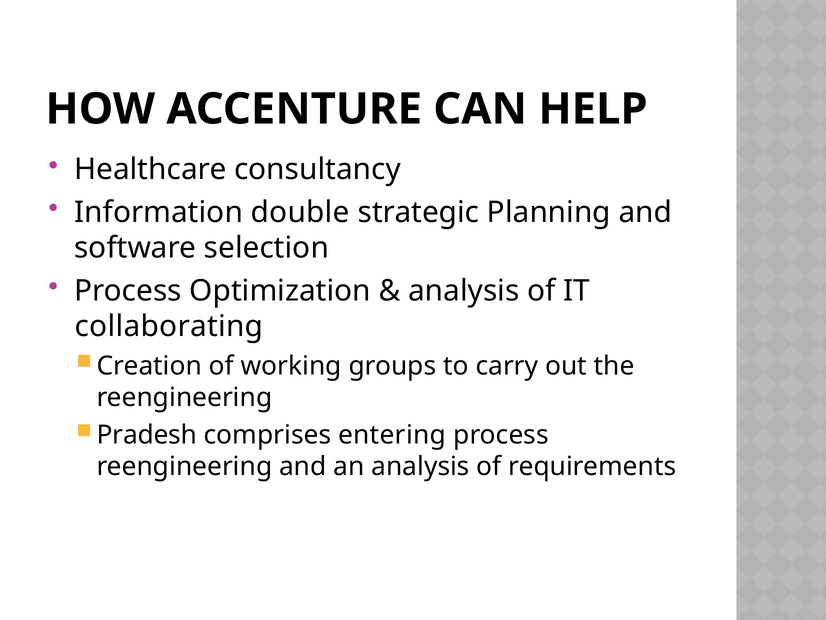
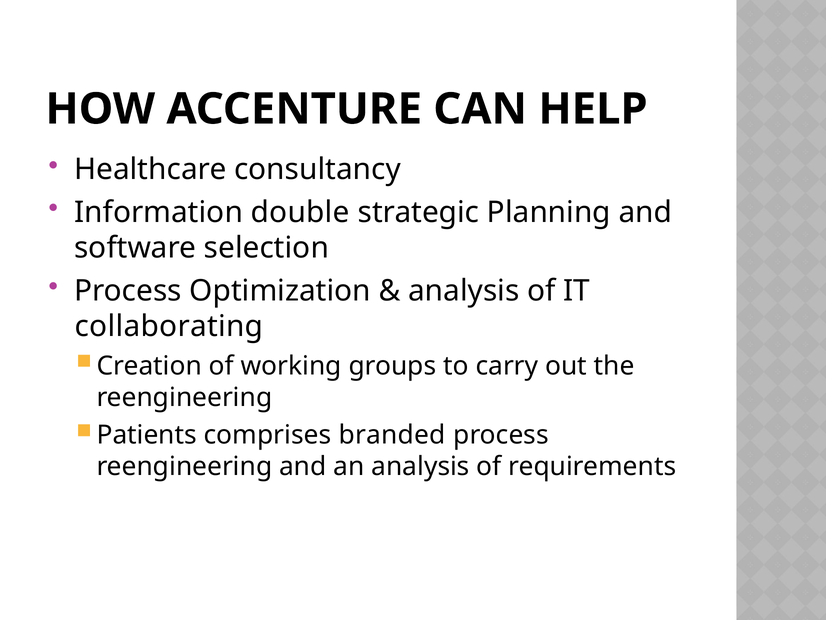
Pradesh: Pradesh -> Patients
entering: entering -> branded
